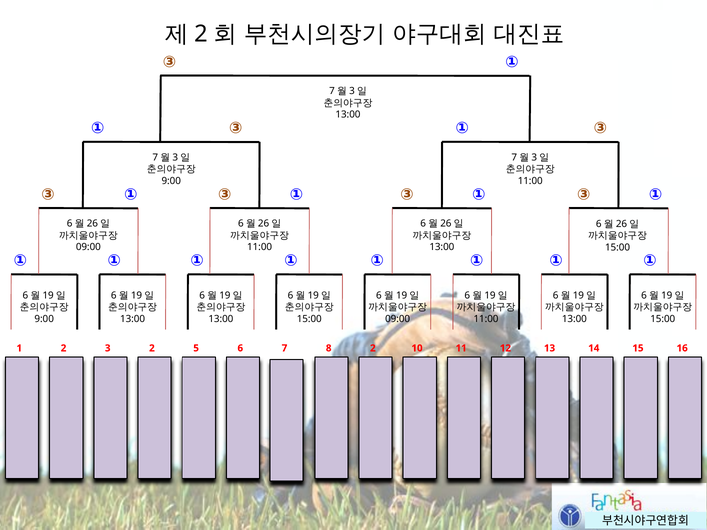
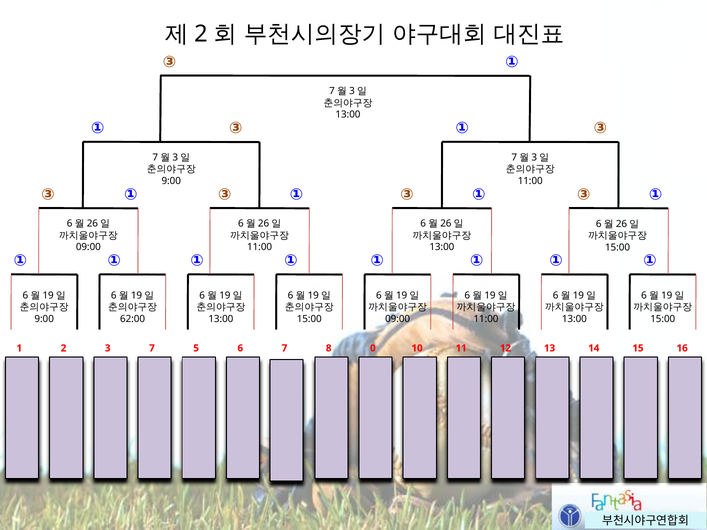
13:00 at (133, 319): 13:00 -> 62:00
3 2: 2 -> 7
8 2: 2 -> 0
